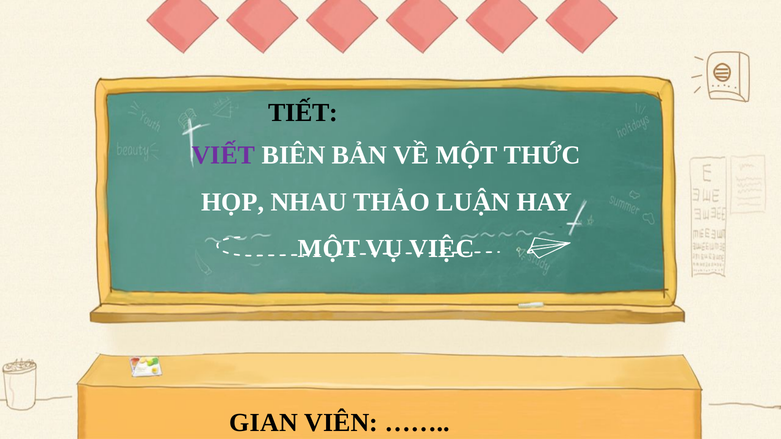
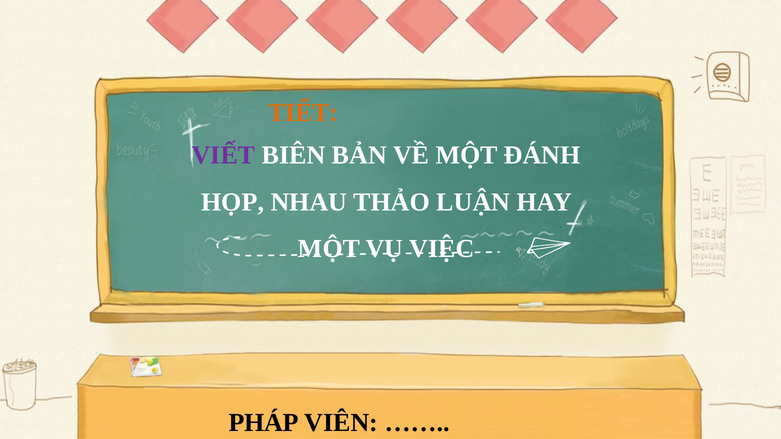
TIẾT colour: black -> orange
THỨC: THỨC -> ĐÁNH
GIAN: GIAN -> PHÁP
